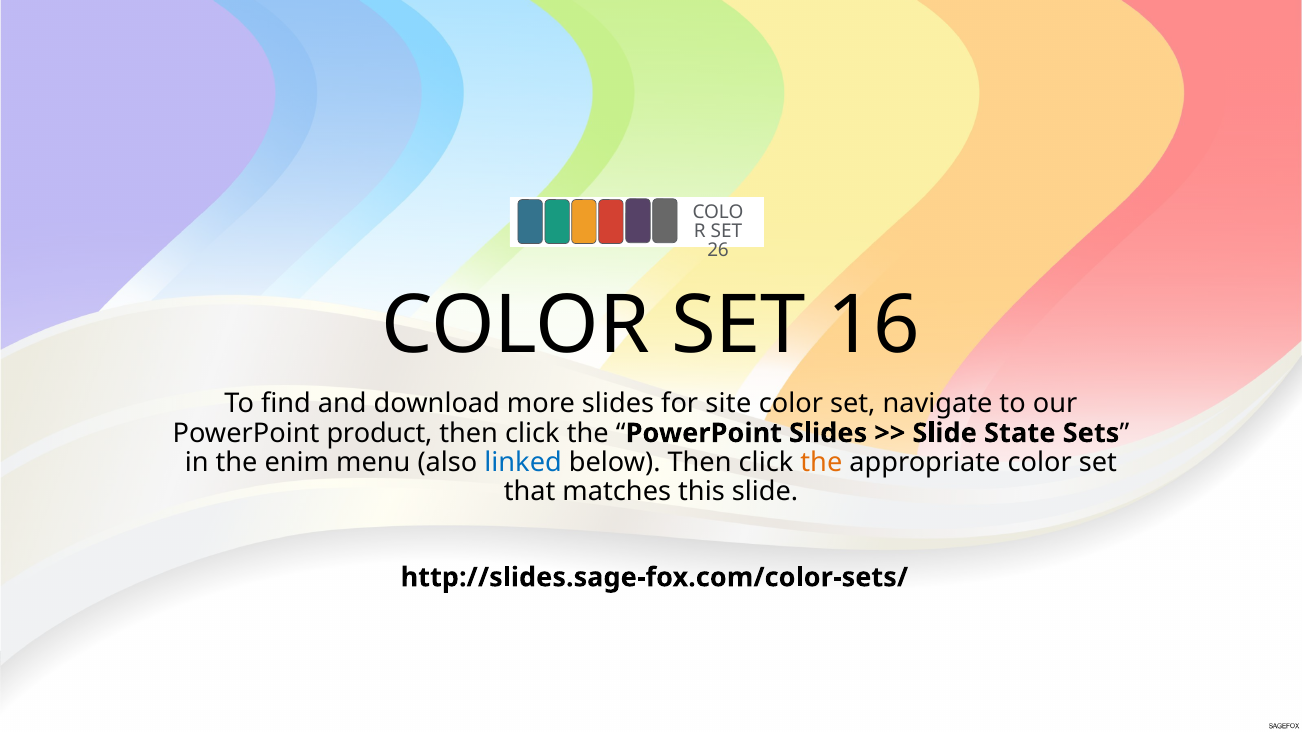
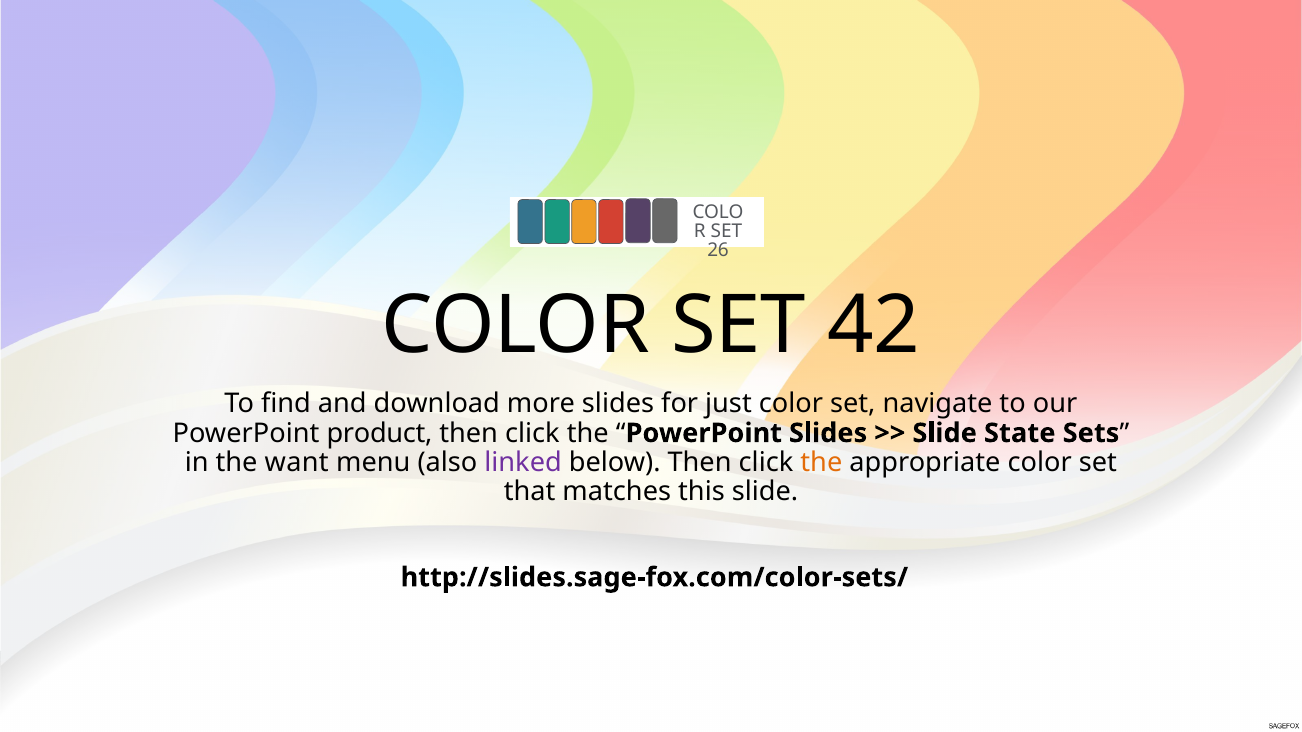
16: 16 -> 42
site: site -> just
enim: enim -> want
linked colour: blue -> purple
